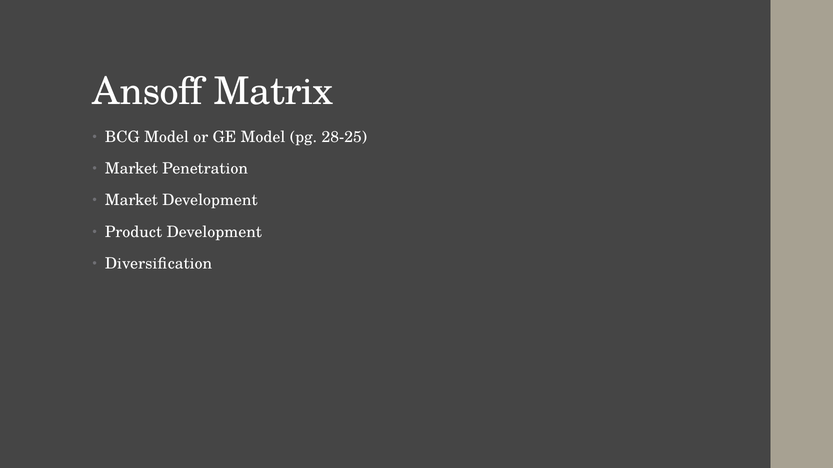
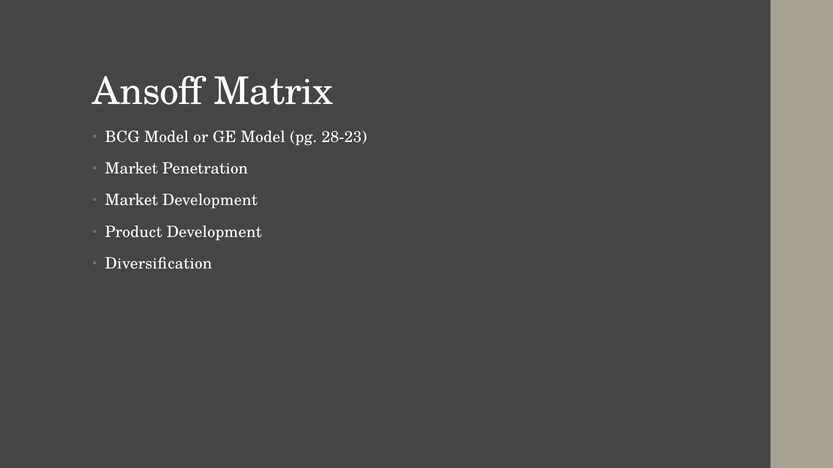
28-25: 28-25 -> 28-23
